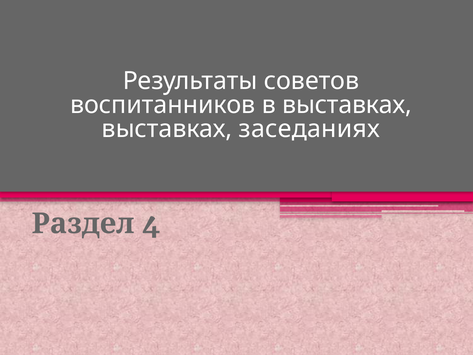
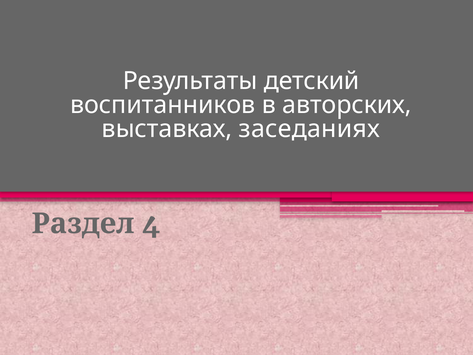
советов: советов -> детский
в выставках: выставках -> авторских
